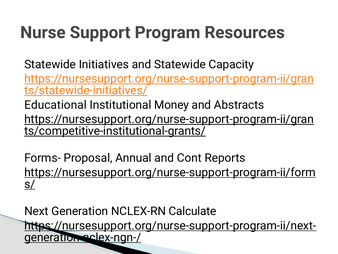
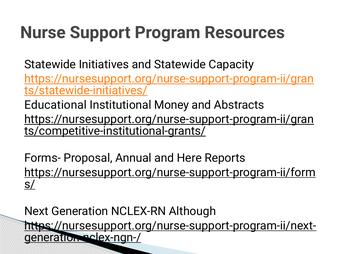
Cont: Cont -> Here
Calculate: Calculate -> Although
